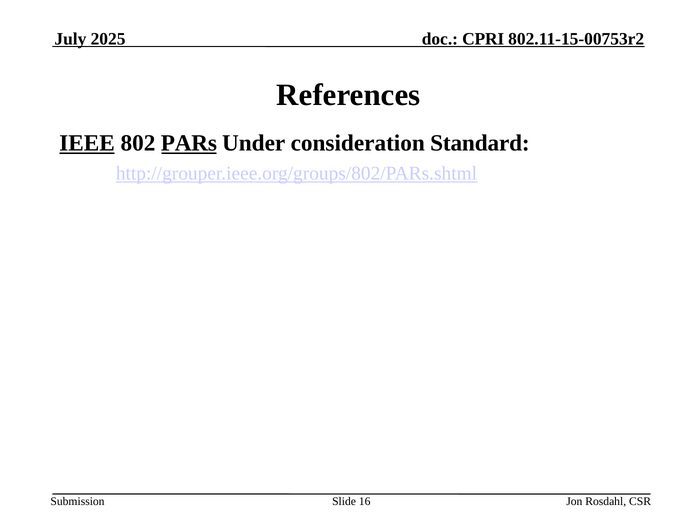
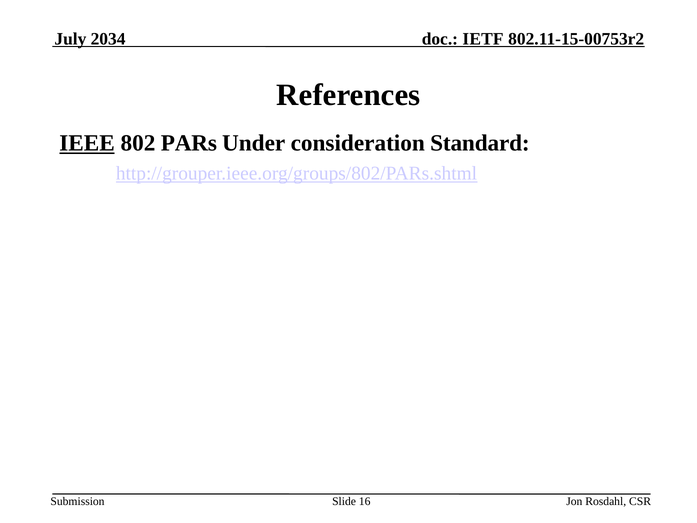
2025: 2025 -> 2034
CPRI: CPRI -> IETF
PARs underline: present -> none
